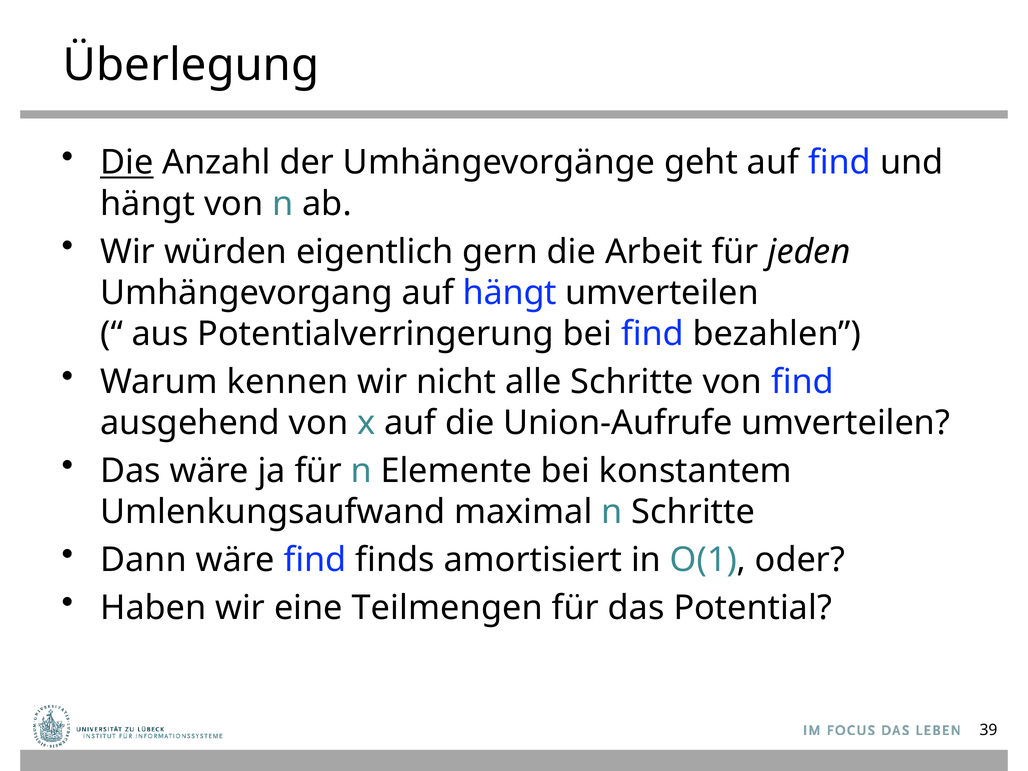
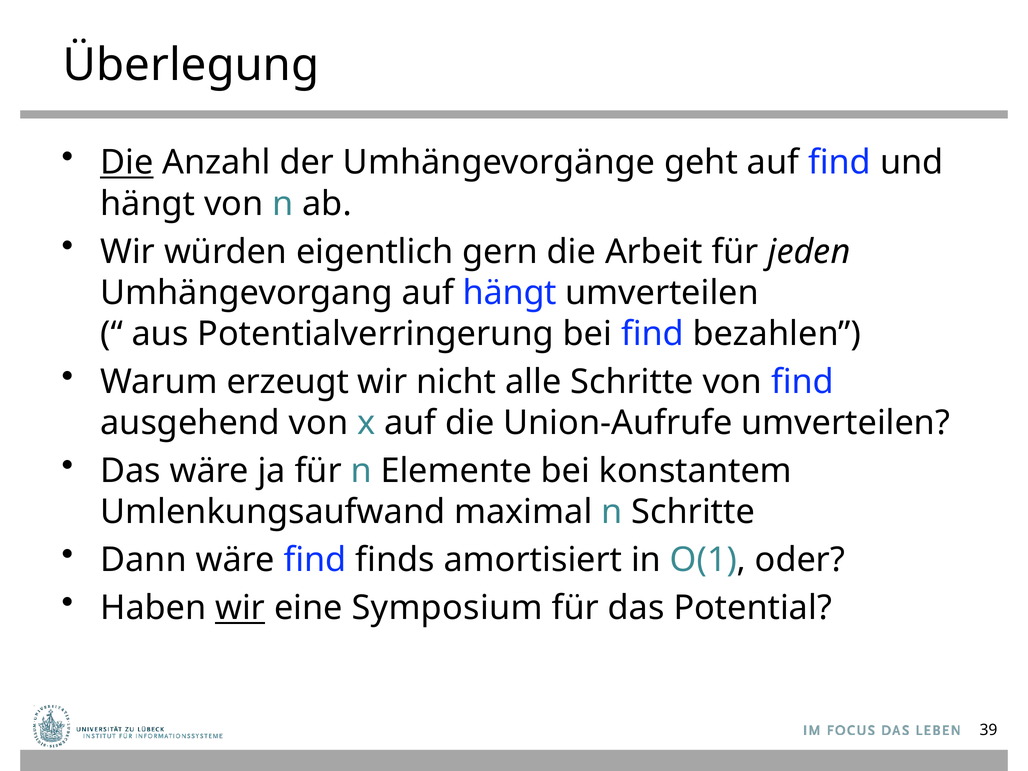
kennen: kennen -> erzeugt
wir at (240, 608) underline: none -> present
Teilmengen: Teilmengen -> Symposium
